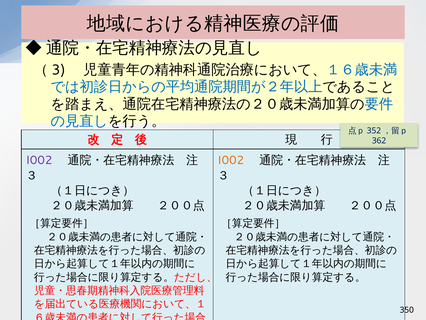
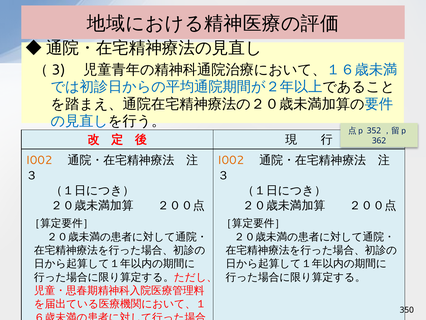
I002 at (39, 160) colour: purple -> orange
